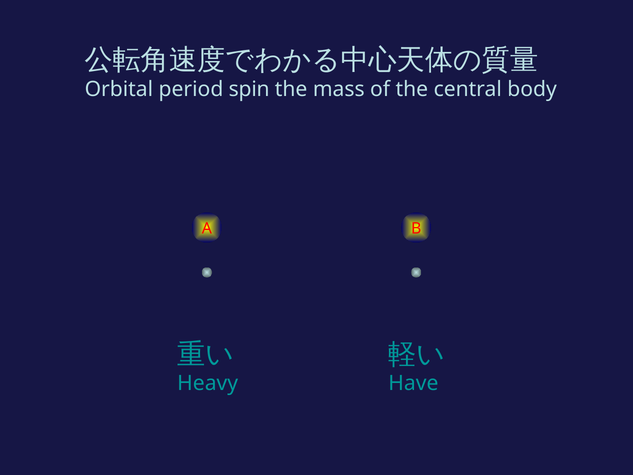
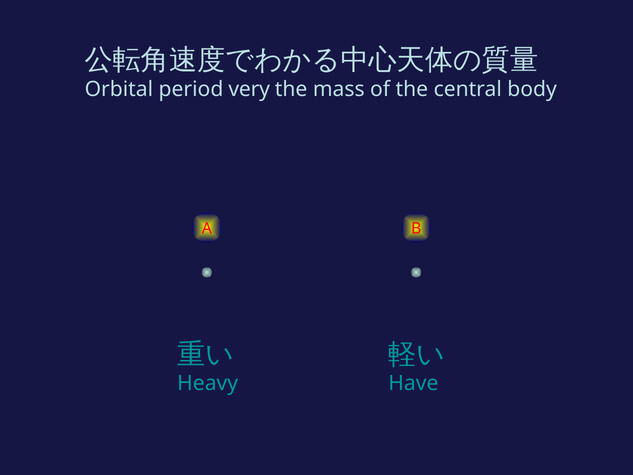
spin: spin -> very
